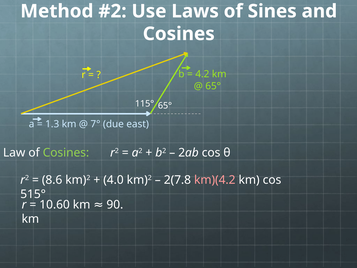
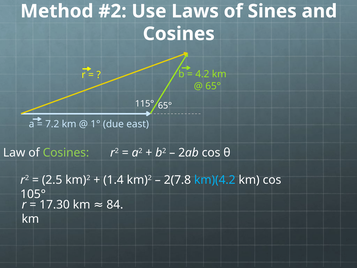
1.3: 1.3 -> 7.2
7°: 7° -> 1°
8.6: 8.6 -> 2.5
4.0: 4.0 -> 1.4
km)(4.2 colour: pink -> light blue
515°: 515° -> 105°
10.60: 10.60 -> 17.30
90: 90 -> 84
